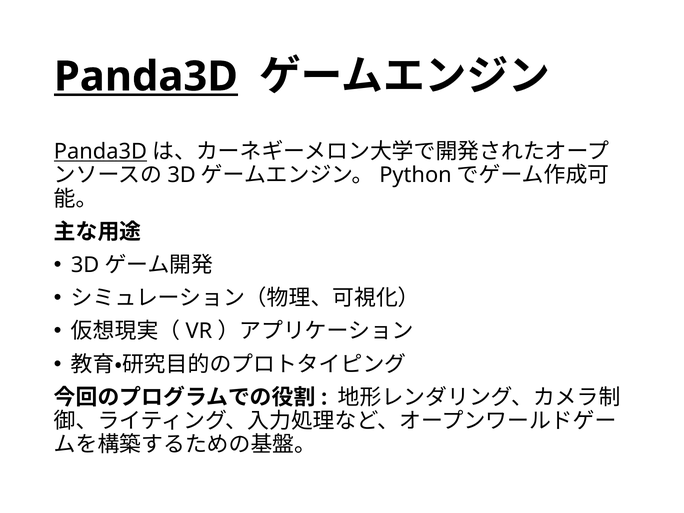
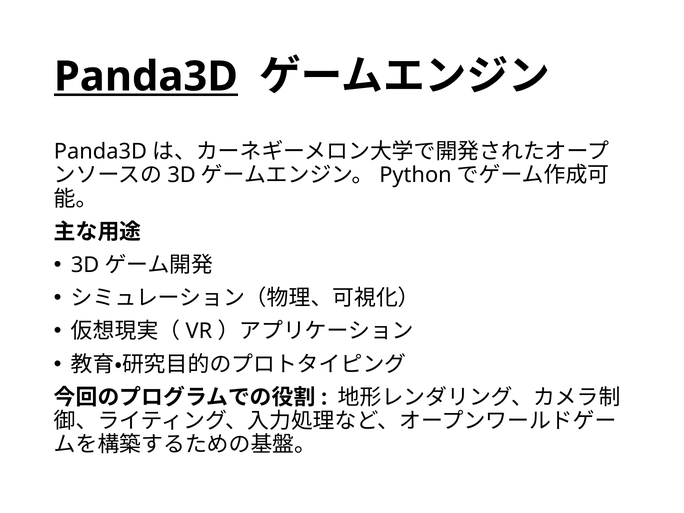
Panda3D at (100, 152) underline: present -> none
